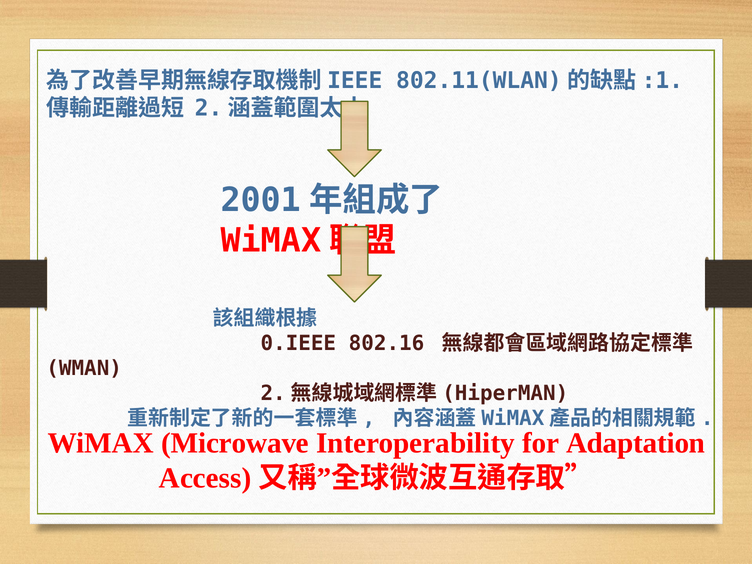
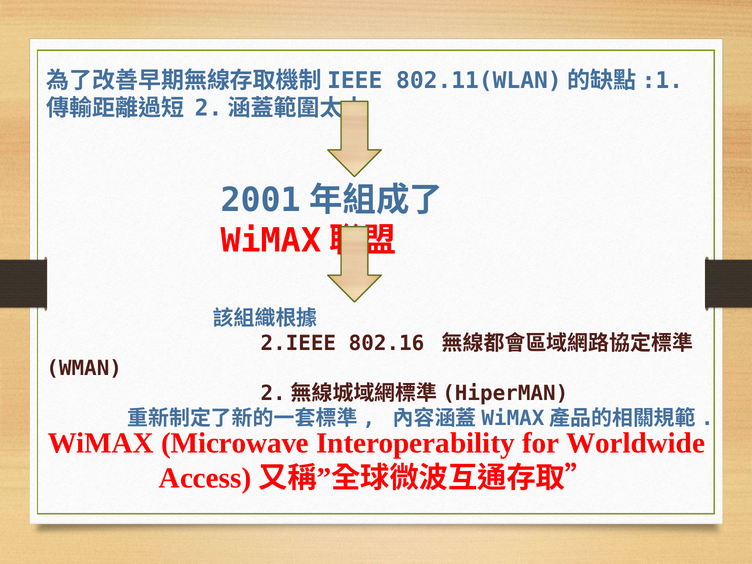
0.IEEE: 0.IEEE -> 2.IEEE
Adaptation: Adaptation -> Worldwide
